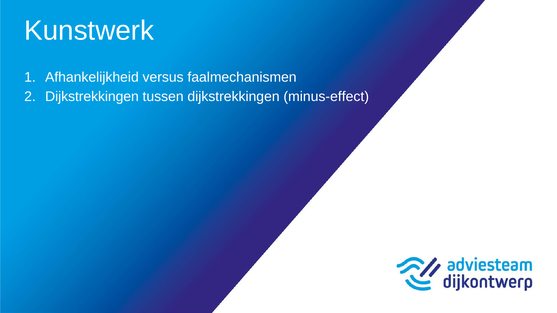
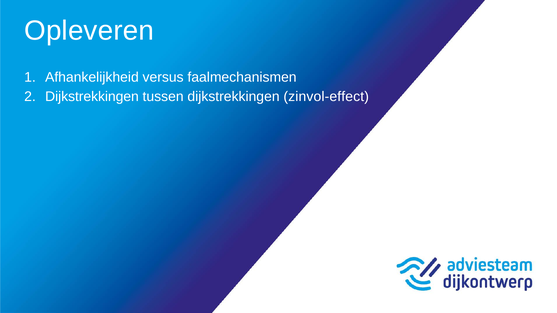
Kunstwerk: Kunstwerk -> Opleveren
minus-effect: minus-effect -> zinvol-effect
